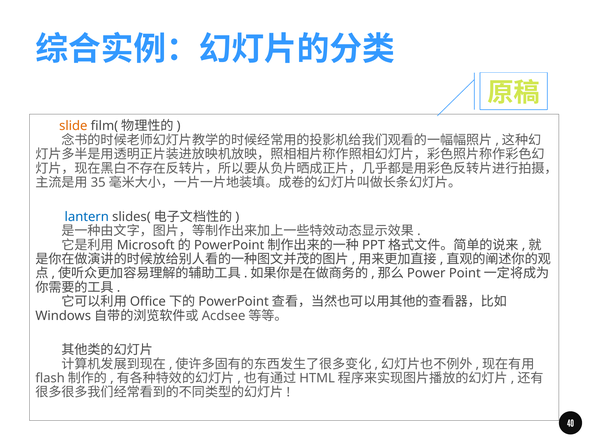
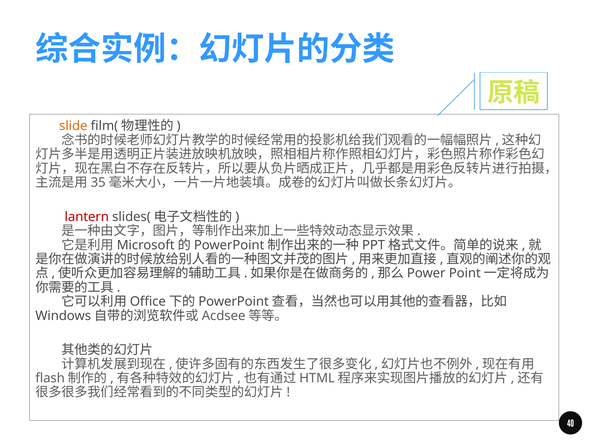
lantern colour: blue -> red
